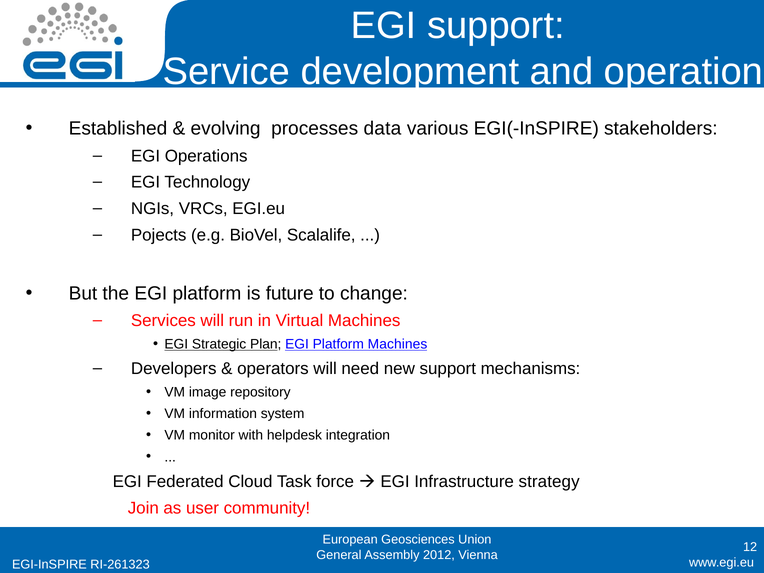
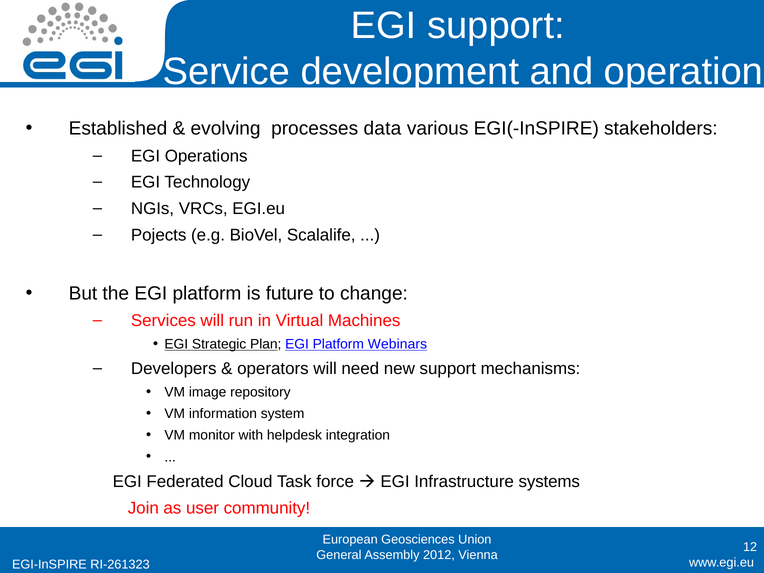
Platform Machines: Machines -> Webinars
strategy: strategy -> systems
